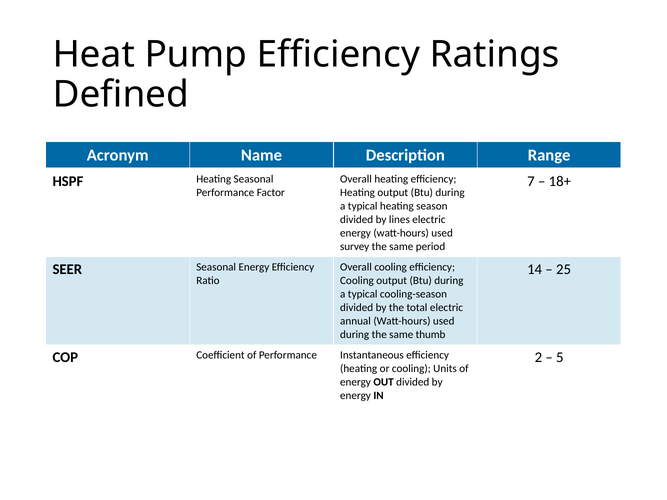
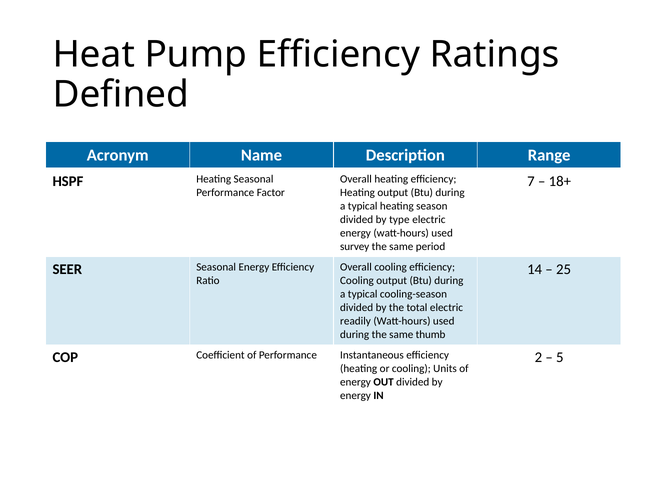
lines: lines -> type
annual: annual -> readily
